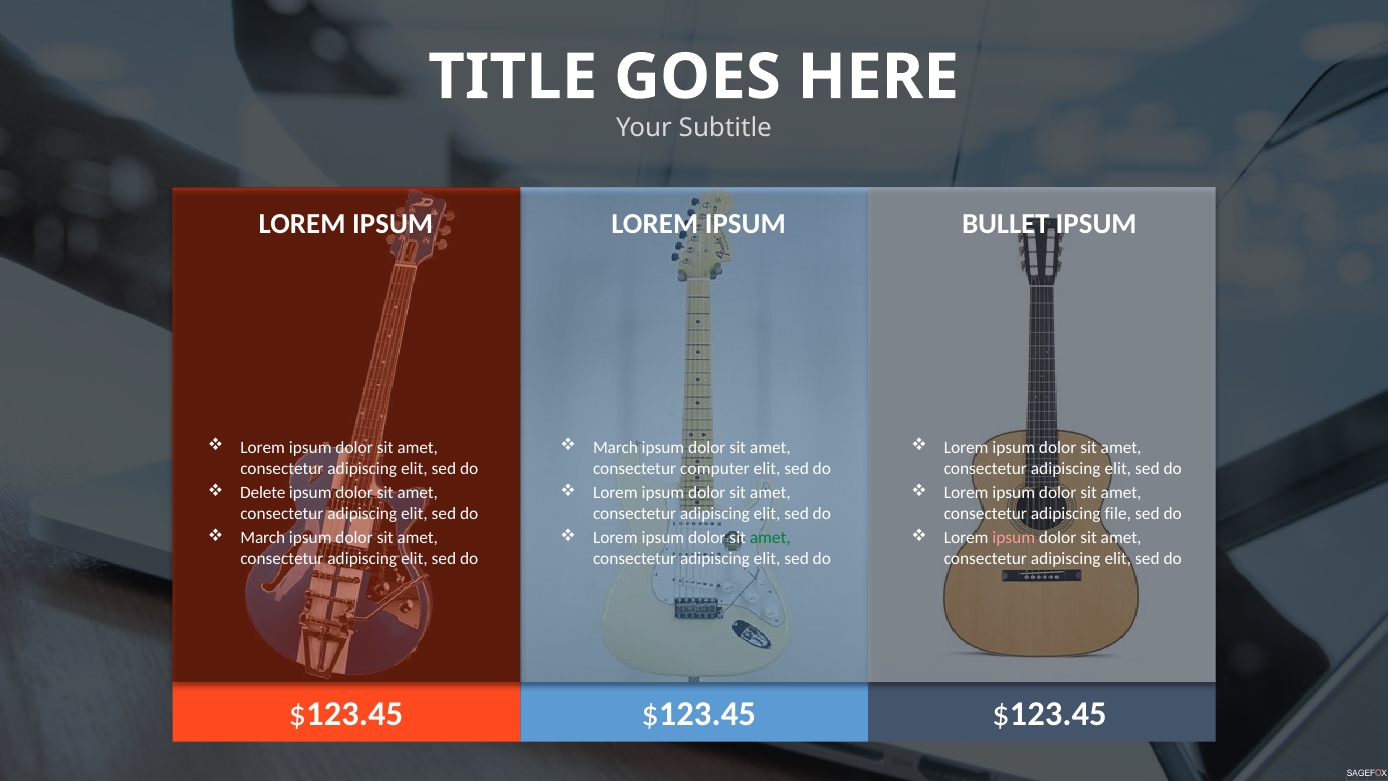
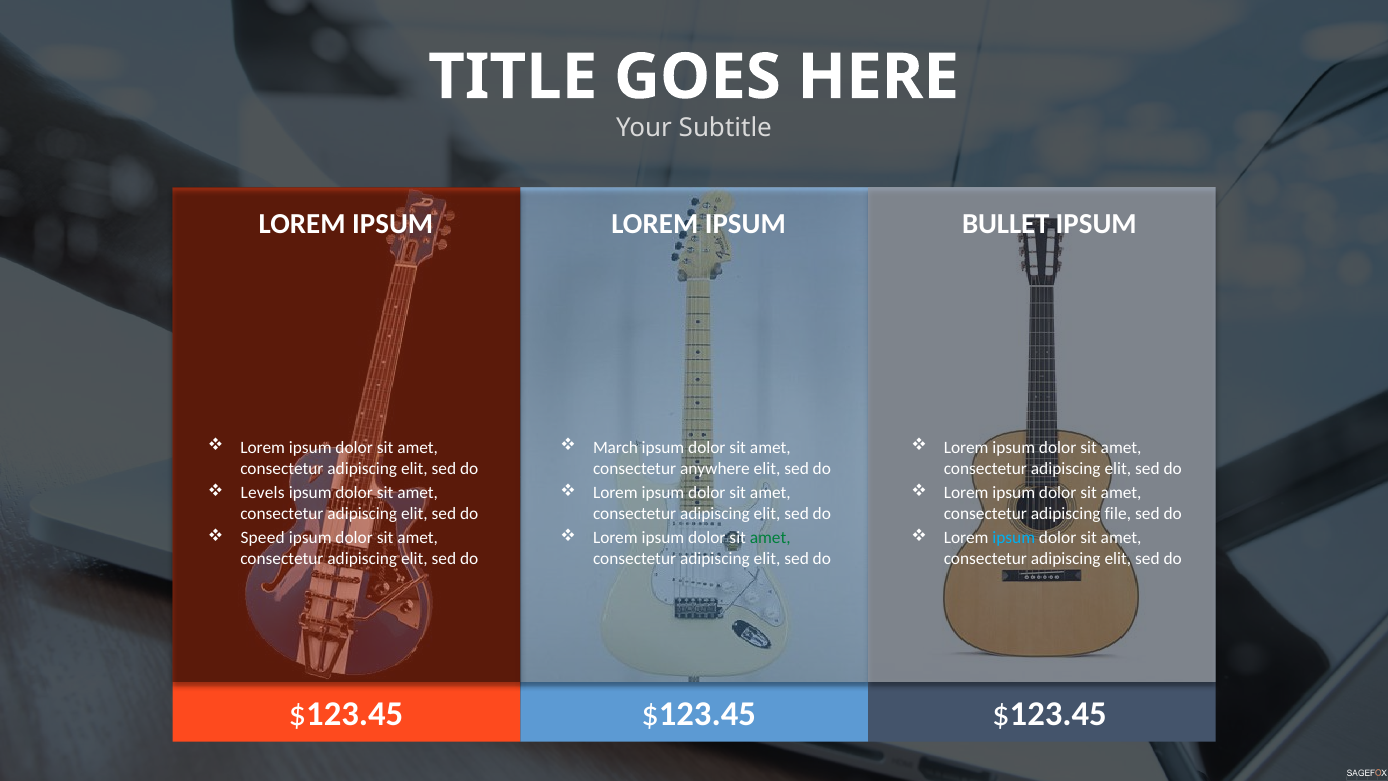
computer: computer -> anywhere
Delete: Delete -> Levels
March at (263, 538): March -> Speed
ipsum at (1014, 538) colour: pink -> light blue
